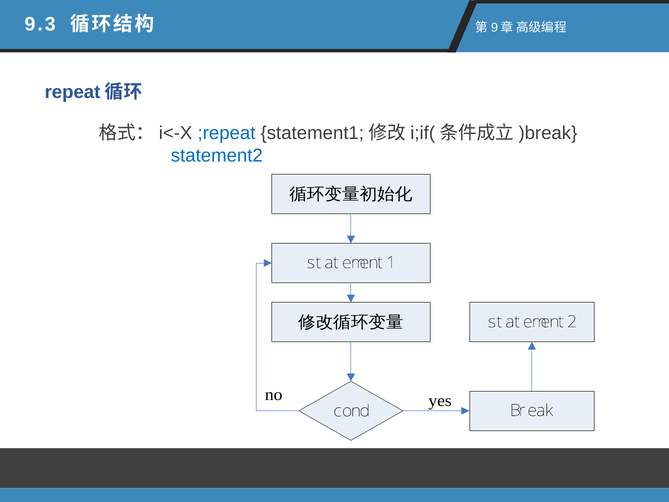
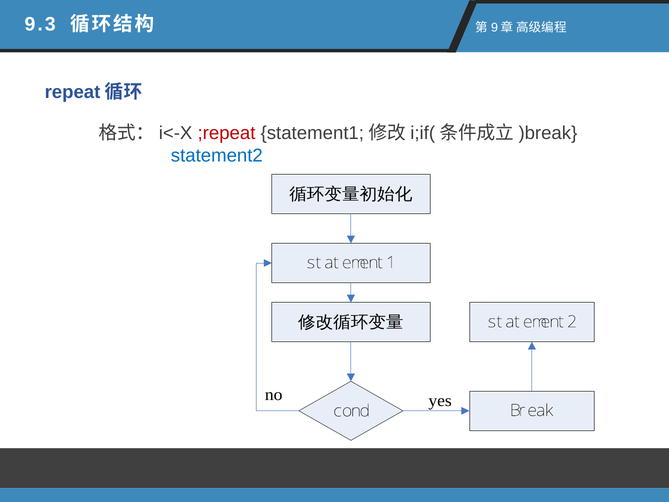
;repeat colour: blue -> red
